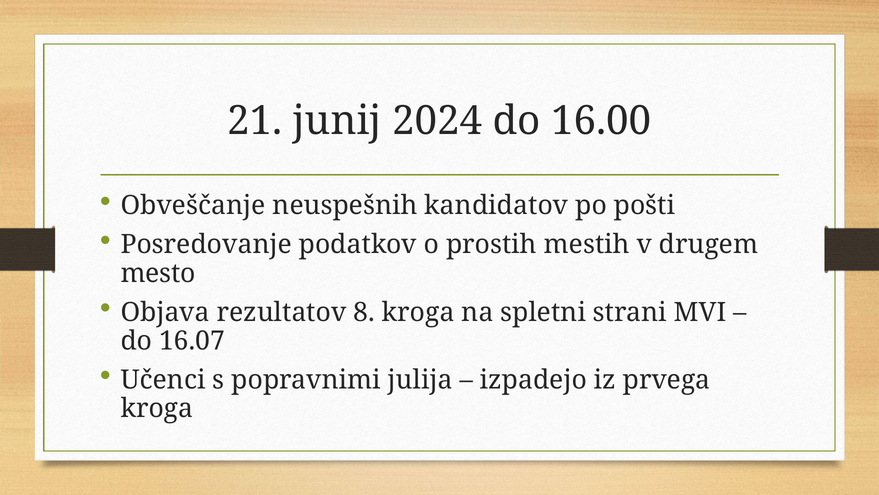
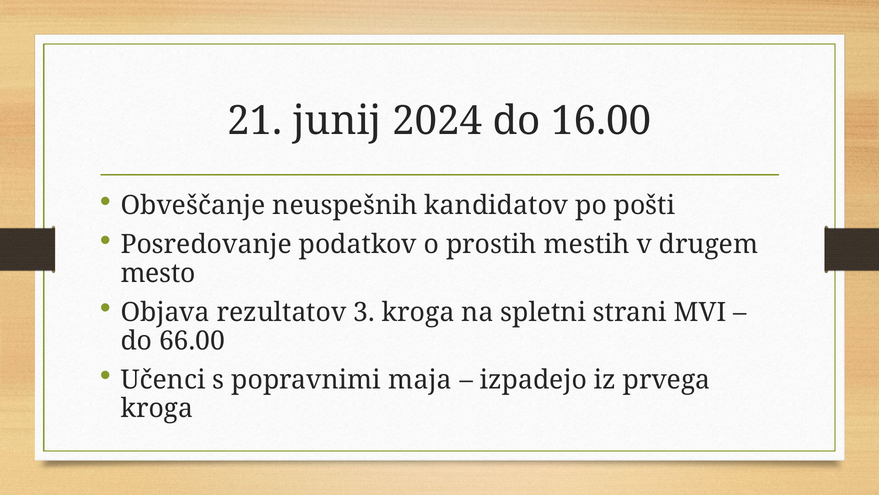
8: 8 -> 3
16.07: 16.07 -> 66.00
julija: julija -> maja
